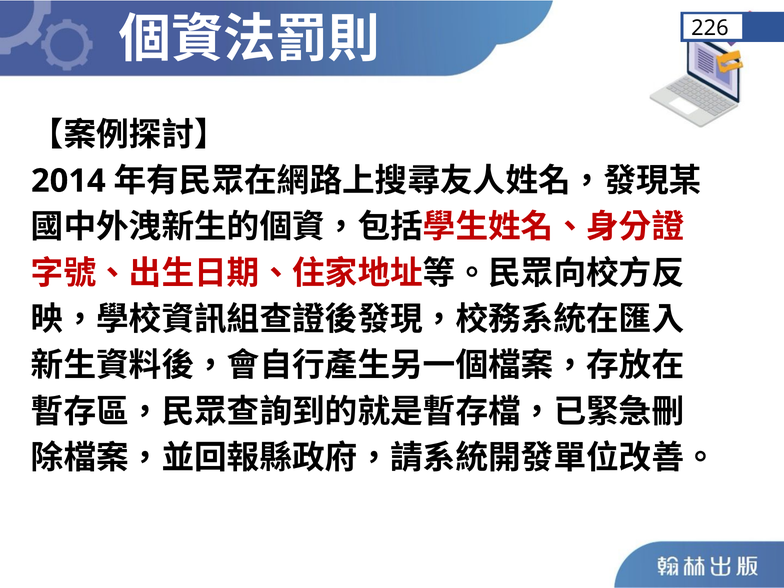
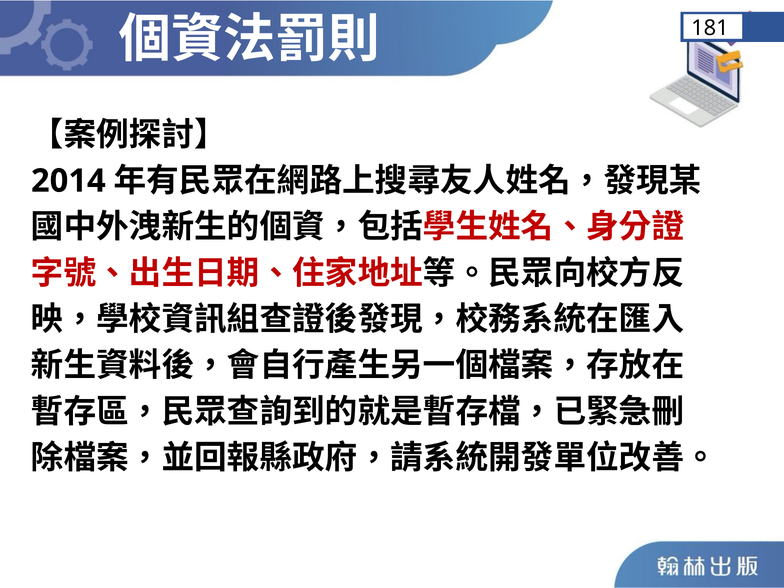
226: 226 -> 181
